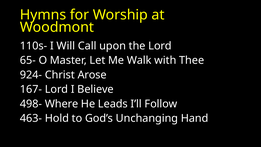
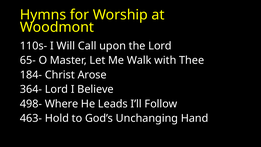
924-: 924- -> 184-
167-: 167- -> 364-
